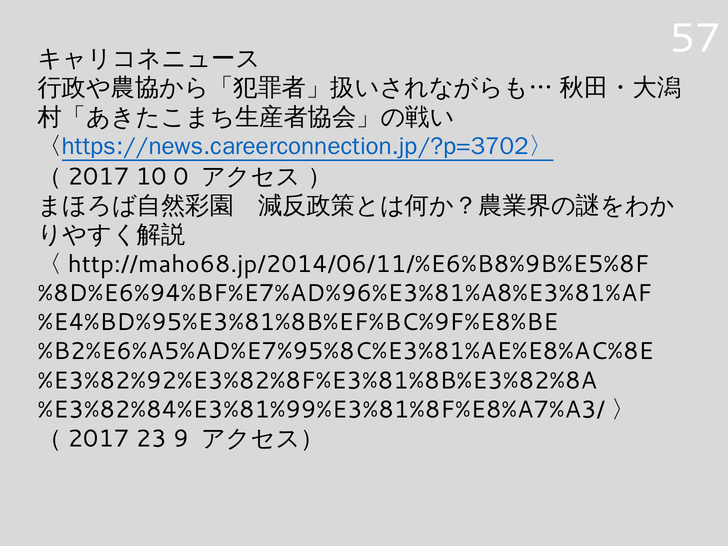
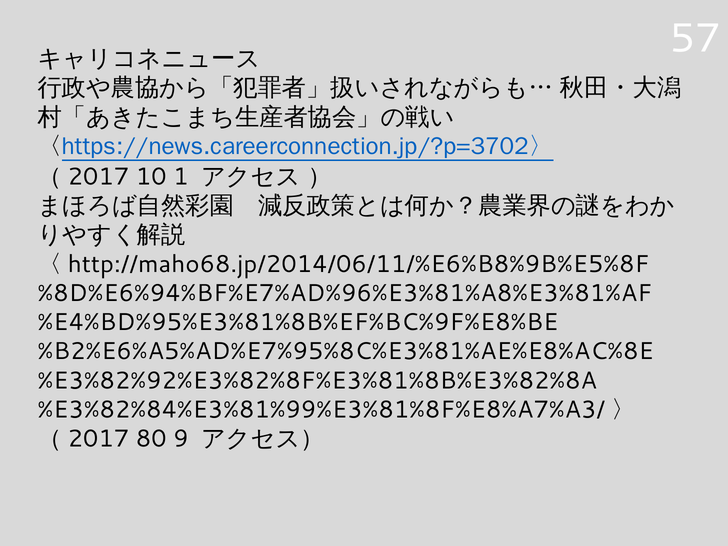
0: 0 -> 1
23: 23 -> 80
